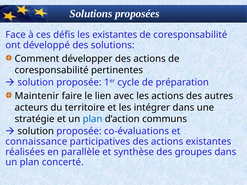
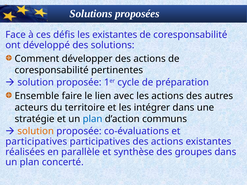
Maintenir: Maintenir -> Ensemble
solution at (36, 131) colour: black -> orange
connaissance at (36, 142): connaissance -> participatives
